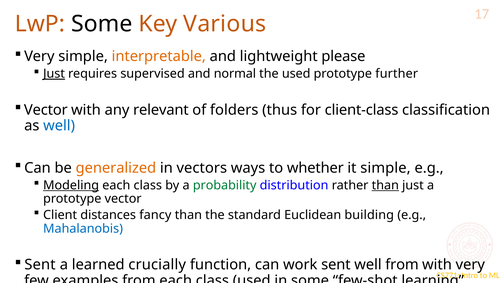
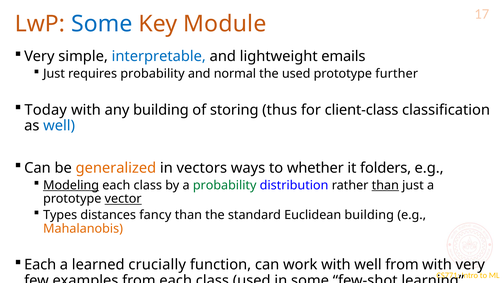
Some at (102, 24) colour: black -> blue
Various: Various -> Module
interpretable colour: orange -> blue
lightweight please: please -> emails
Just at (54, 74) underline: present -> none
requires supervised: supervised -> probability
Vector at (46, 110): Vector -> Today
any relevant: relevant -> building
folders: folders -> storing
it simple: simple -> folders
vector at (123, 199) underline: none -> present
Client: Client -> Types
Mahalanobis colour: blue -> orange
Sent at (40, 265): Sent -> Each
work sent: sent -> with
